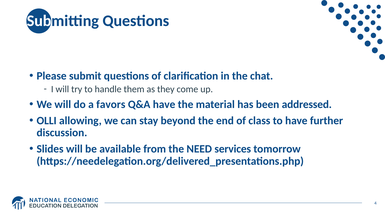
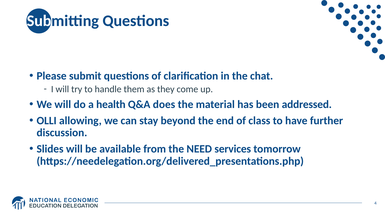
favors: favors -> health
Q&A have: have -> does
